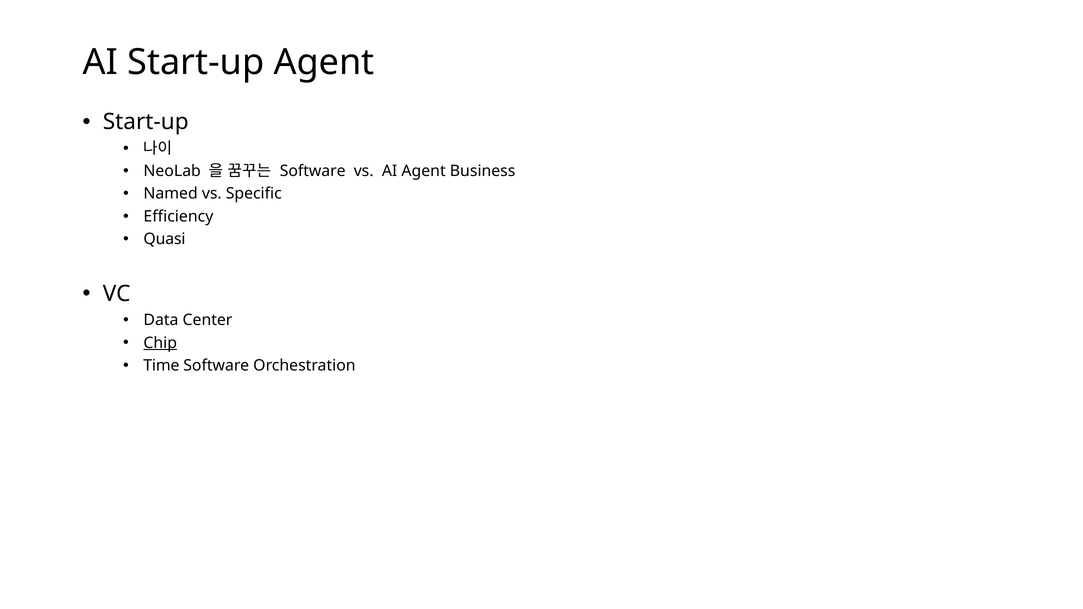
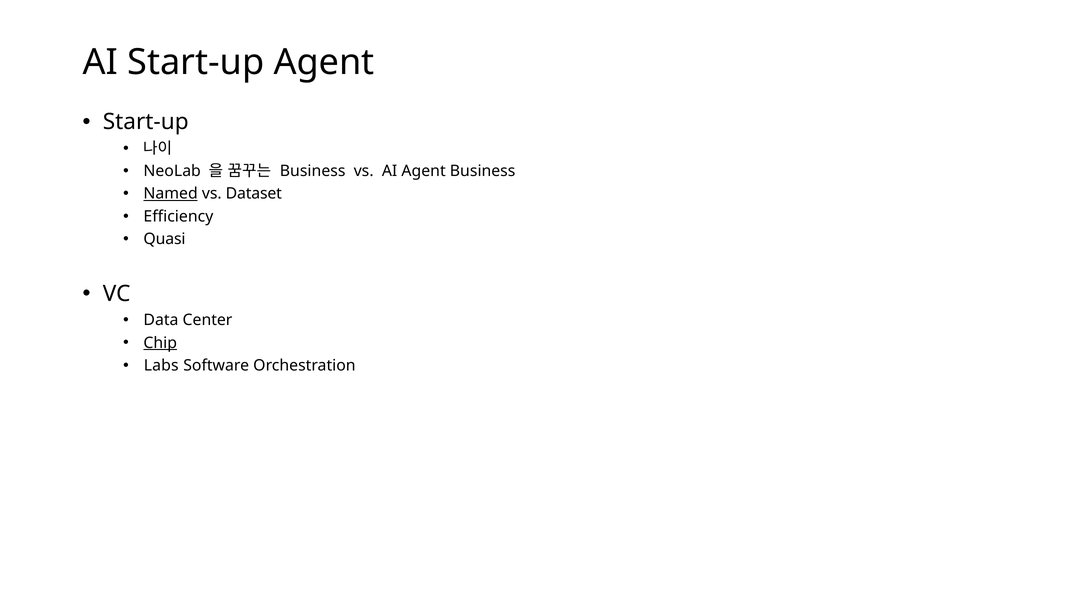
Software at (313, 171): Software -> Business
Named underline: none -> present
Specific: Specific -> Dataset
Time: Time -> Labs
